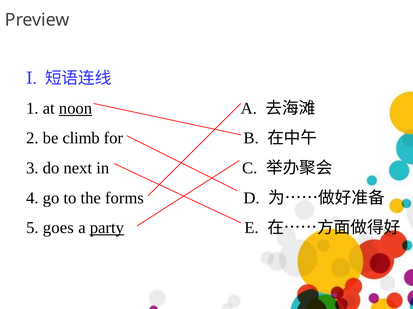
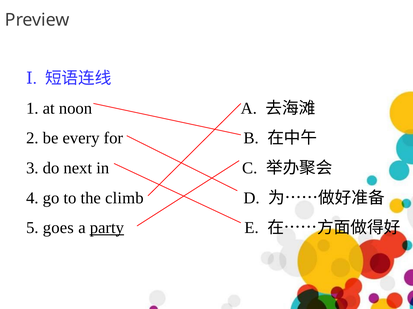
noon underline: present -> none
climb: climb -> every
forms: forms -> climb
